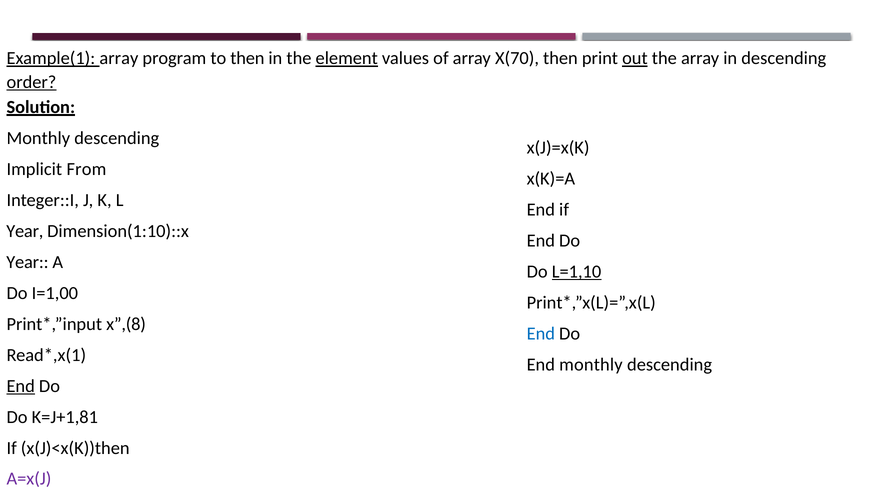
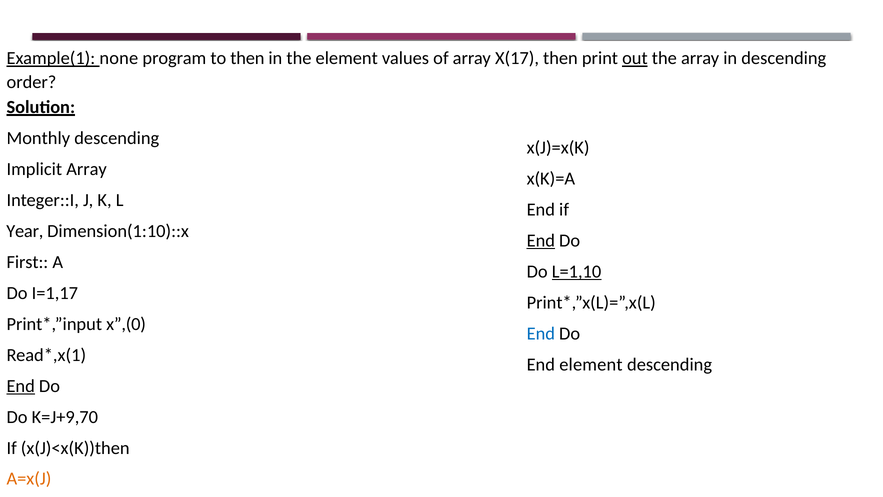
Example(1 array: array -> none
element at (347, 58) underline: present -> none
X(70: X(70 -> X(17
order underline: present -> none
Implicit From: From -> Array
End at (541, 240) underline: none -> present
Year at (27, 262): Year -> First
I=1,00: I=1,00 -> I=1,17
x”,(8: x”,(8 -> x”,(0
End monthly: monthly -> element
K=J+1,81: K=J+1,81 -> K=J+9,70
A=x(J colour: purple -> orange
